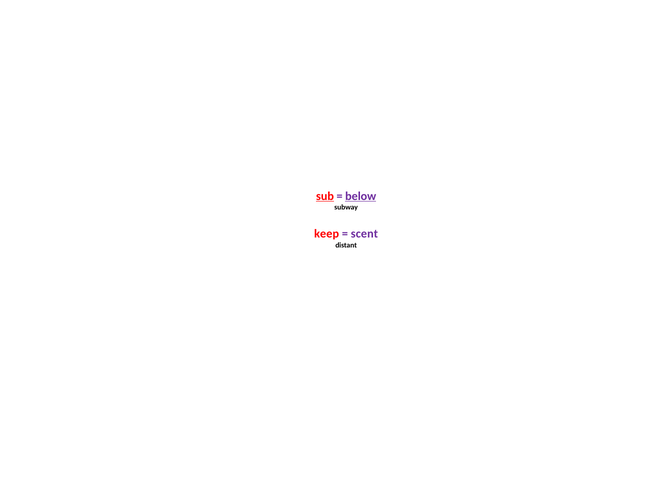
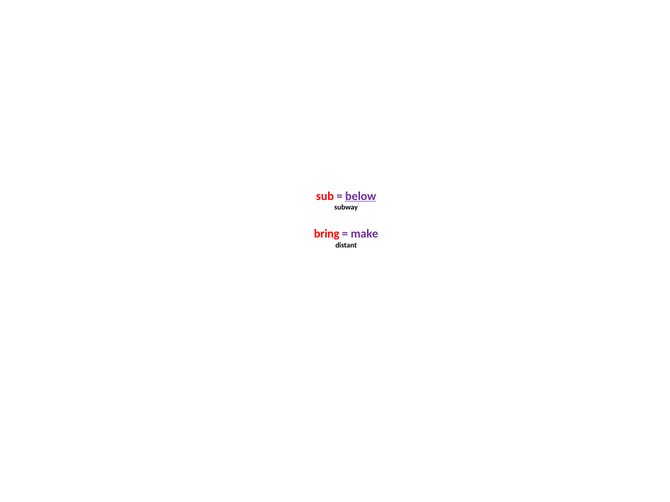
sub underline: present -> none
keep: keep -> bring
scent: scent -> make
